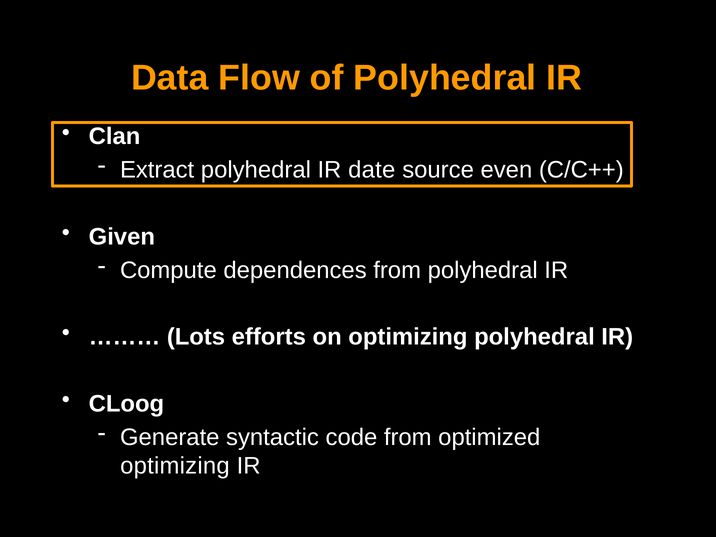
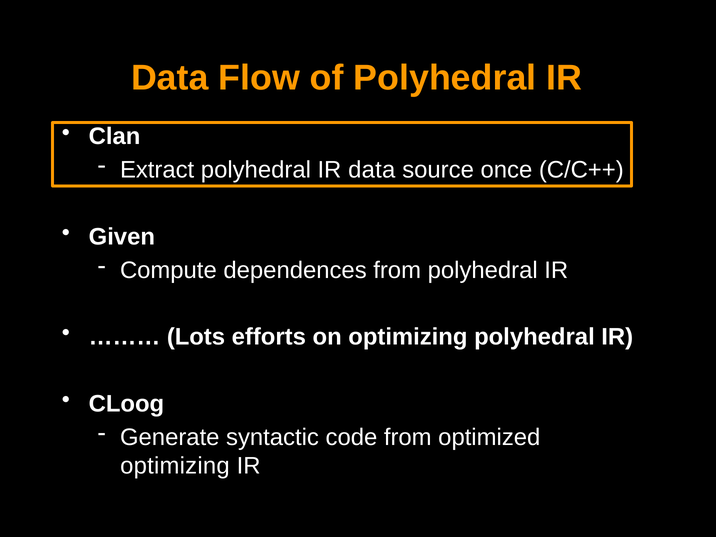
IR date: date -> data
even: even -> once
